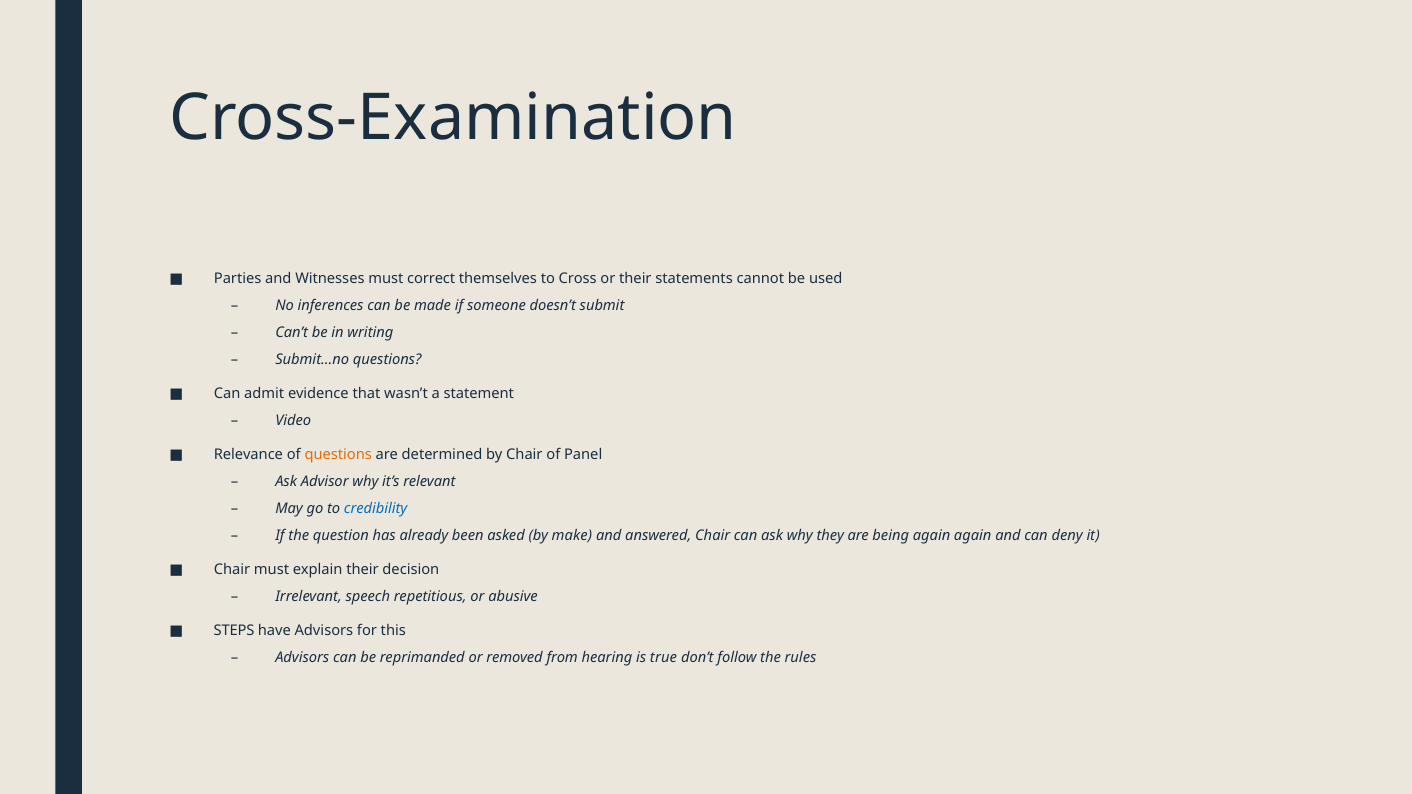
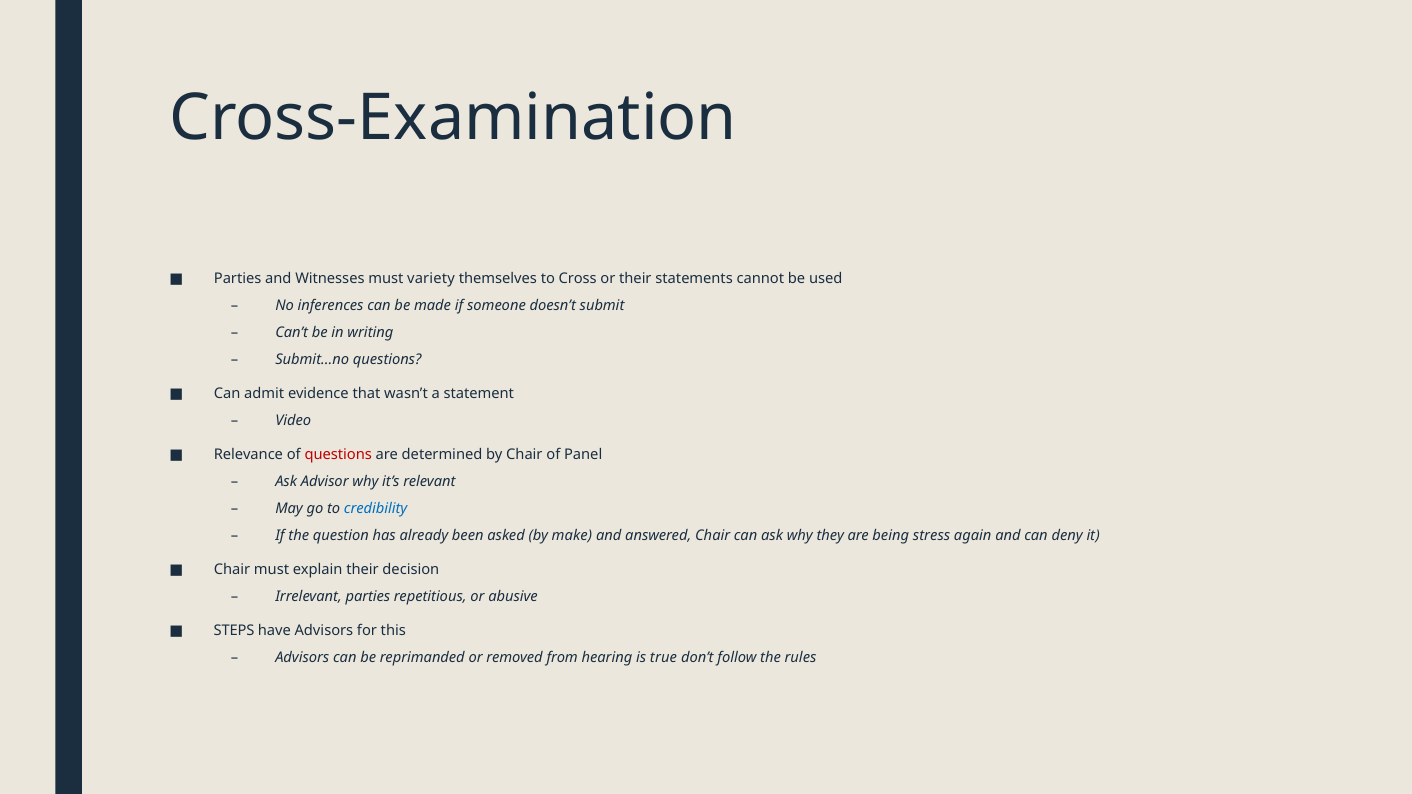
correct: correct -> variety
questions at (338, 455) colour: orange -> red
being again: again -> stress
Irrelevant speech: speech -> parties
